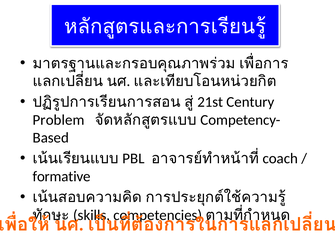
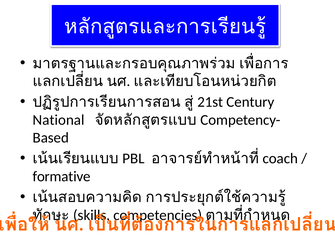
Problem: Problem -> National
